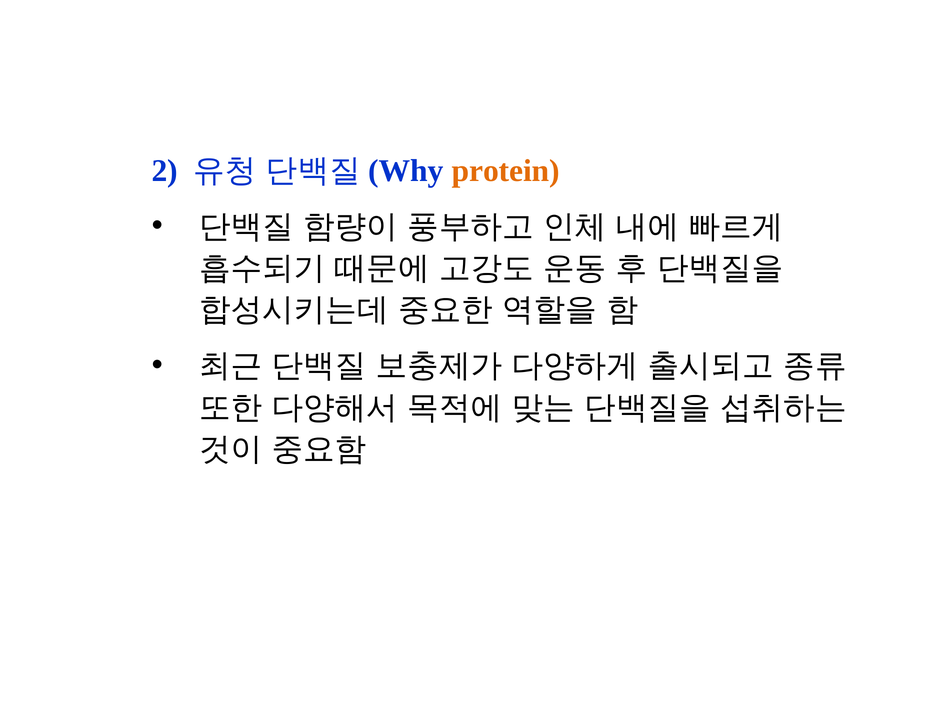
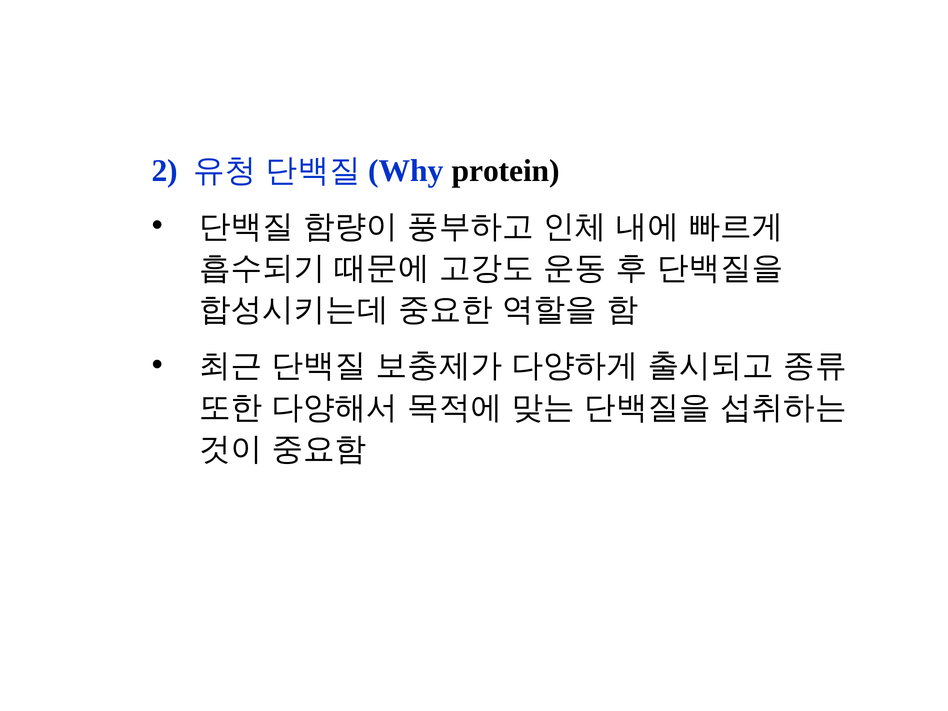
protein colour: orange -> black
